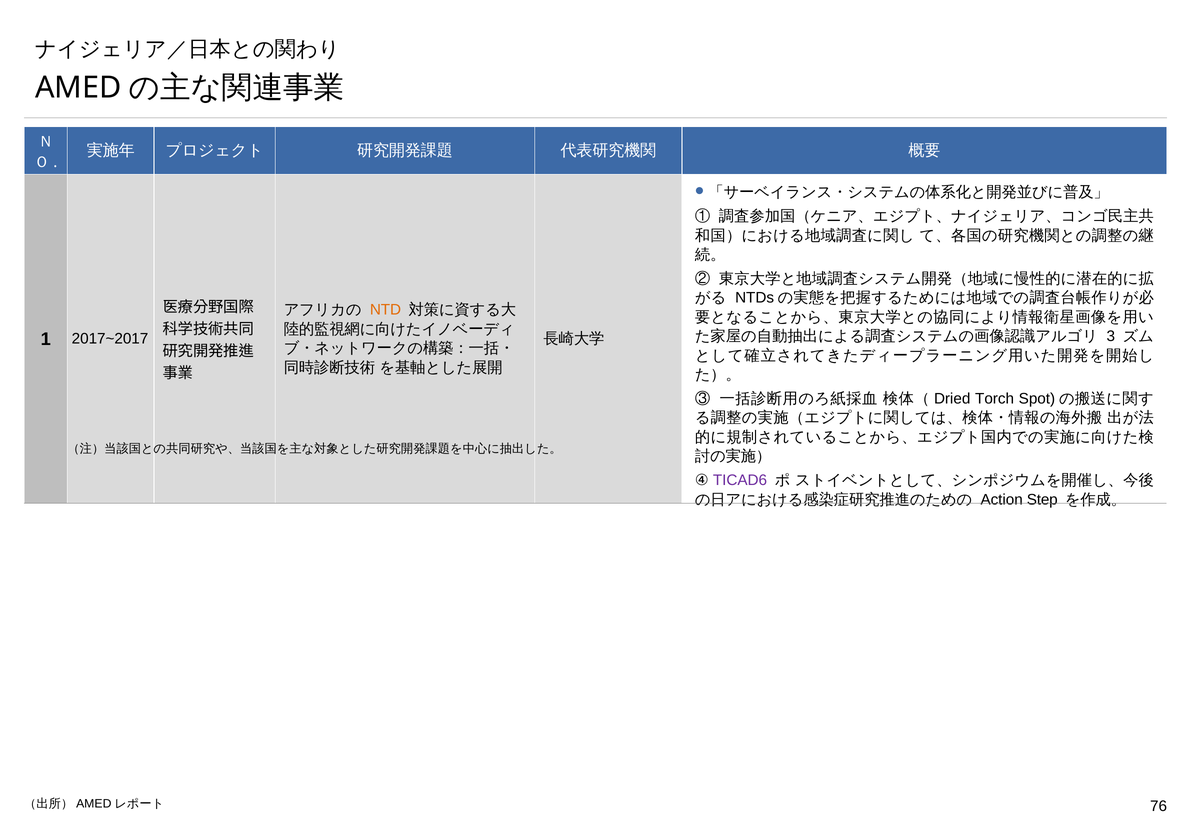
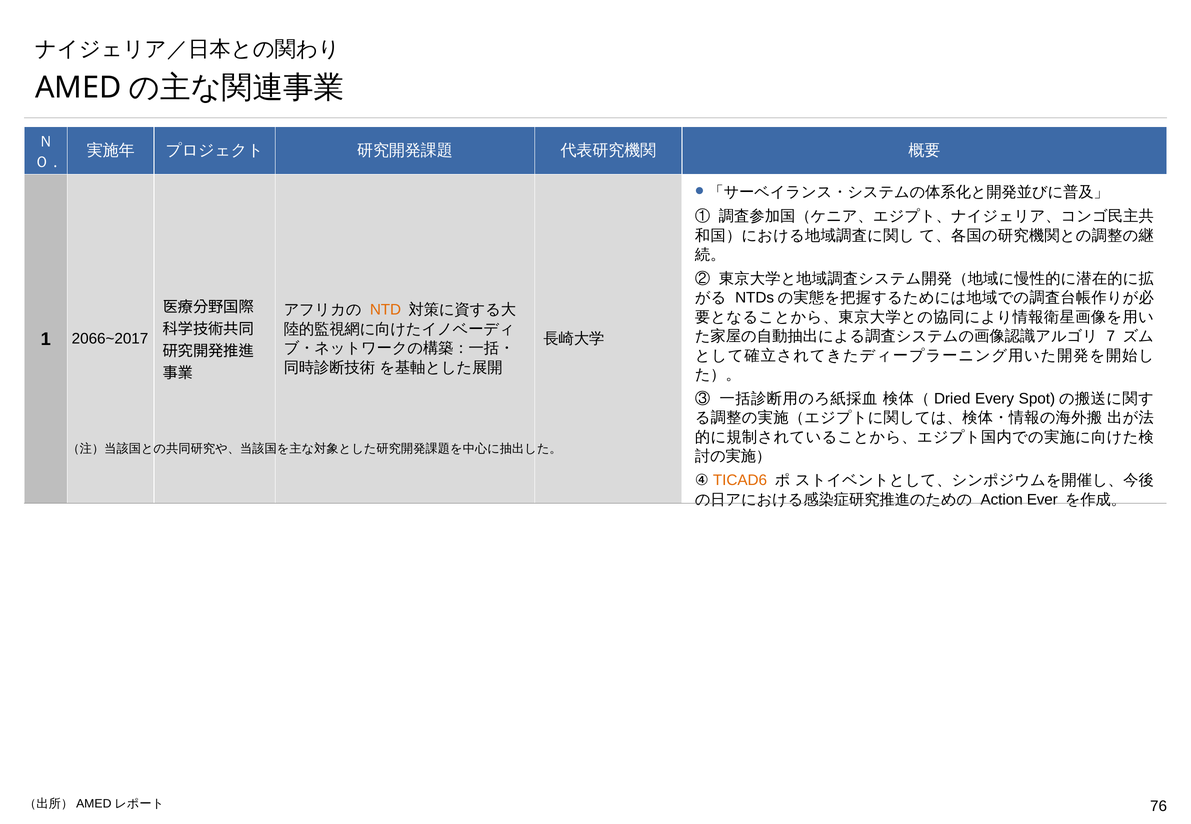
2017~2017: 2017~2017 -> 2066~2017
3: 3 -> 7
Torch: Torch -> Every
TICAD6 colour: purple -> orange
Step: Step -> Ever
